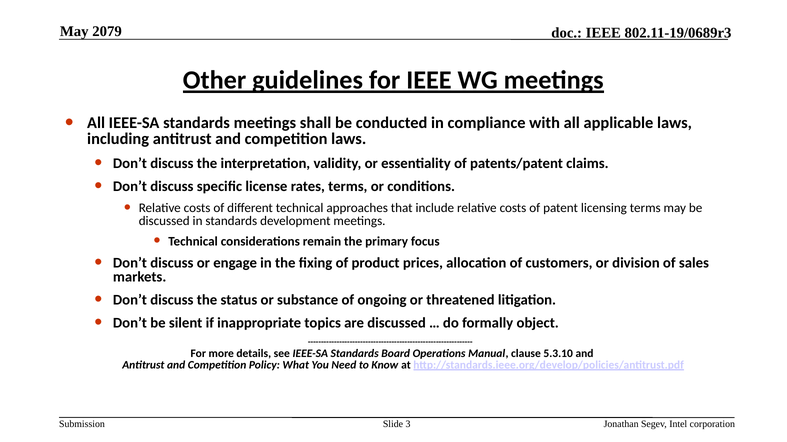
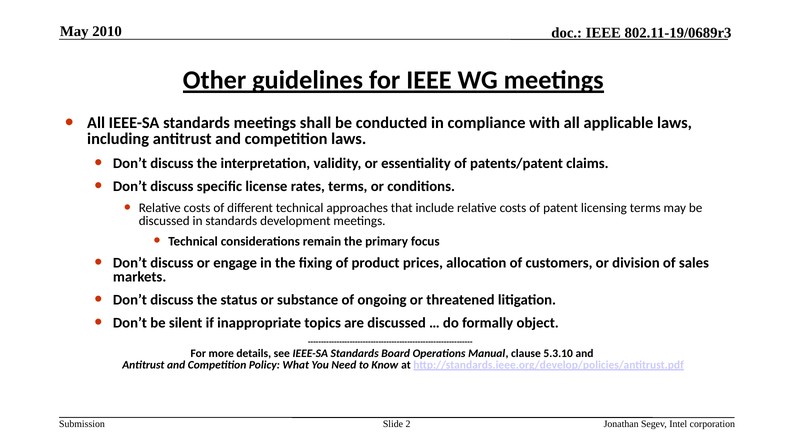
2079: 2079 -> 2010
3: 3 -> 2
